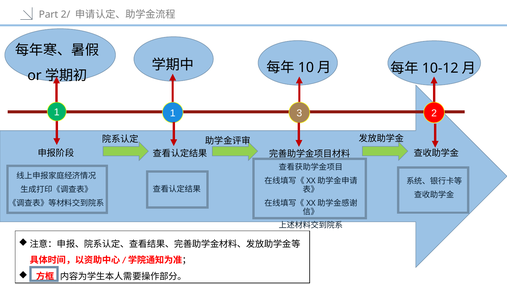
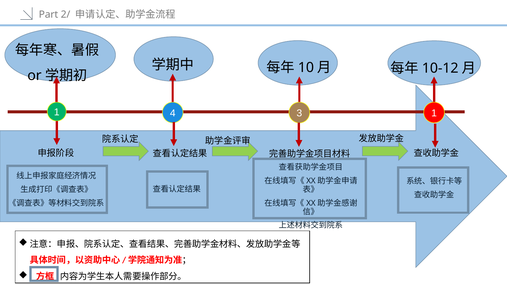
1 1: 1 -> 4
3 2: 2 -> 1
